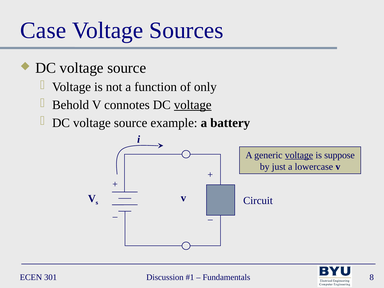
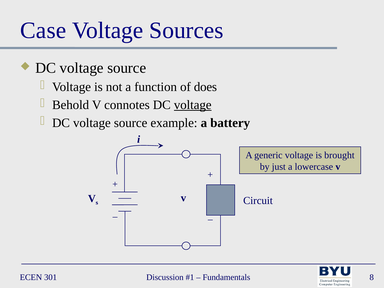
only: only -> does
voltage at (299, 155) underline: present -> none
suppose: suppose -> brought
